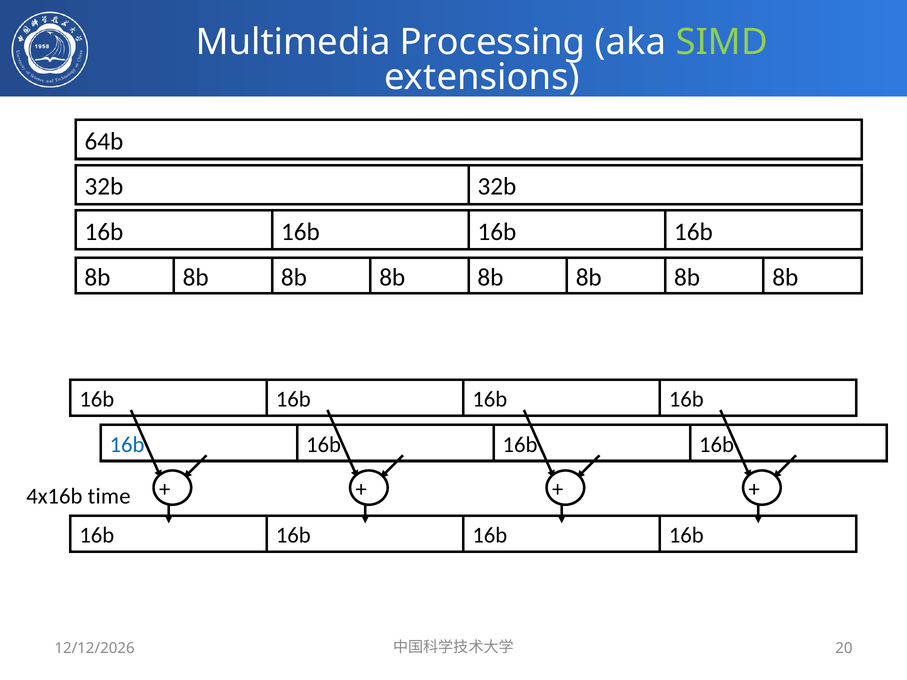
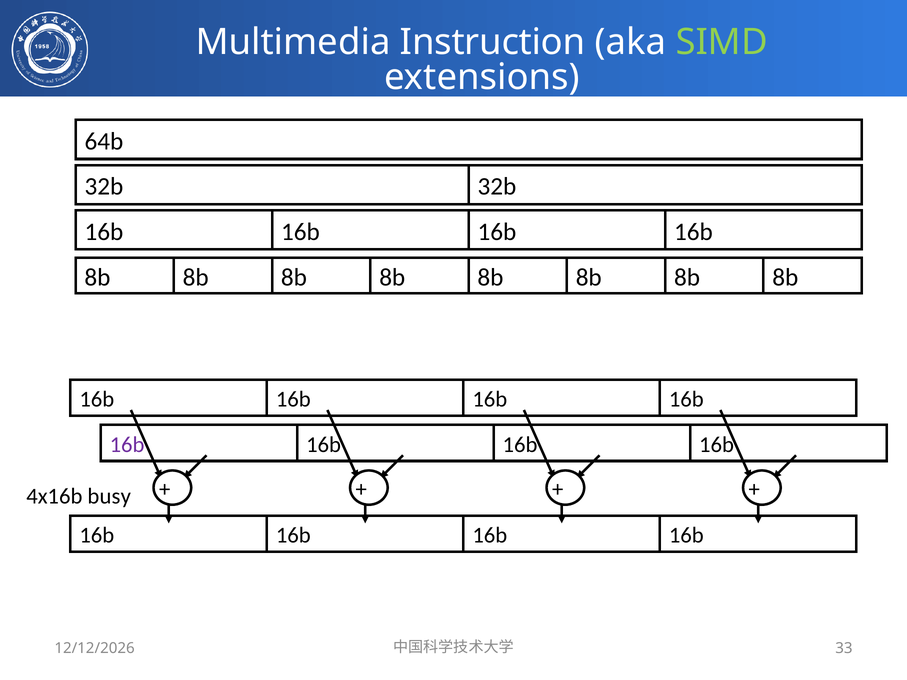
Processing: Processing -> Instruction
16b at (127, 445) colour: blue -> purple
time: time -> busy
20: 20 -> 33
